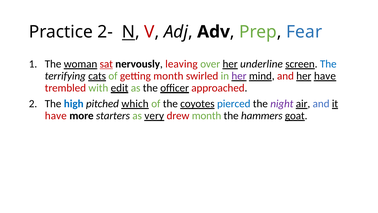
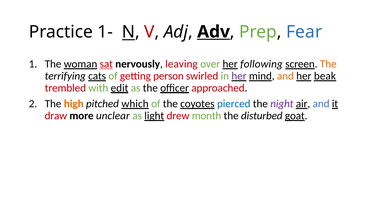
2-: 2- -> 1-
Adv underline: none -> present
underline: underline -> following
The at (328, 64) colour: blue -> orange
getting month: month -> person
and at (285, 76) colour: red -> orange
her have: have -> beak
high colour: blue -> orange
have at (56, 115): have -> draw
starters: starters -> unclear
very: very -> light
hammers: hammers -> disturbed
